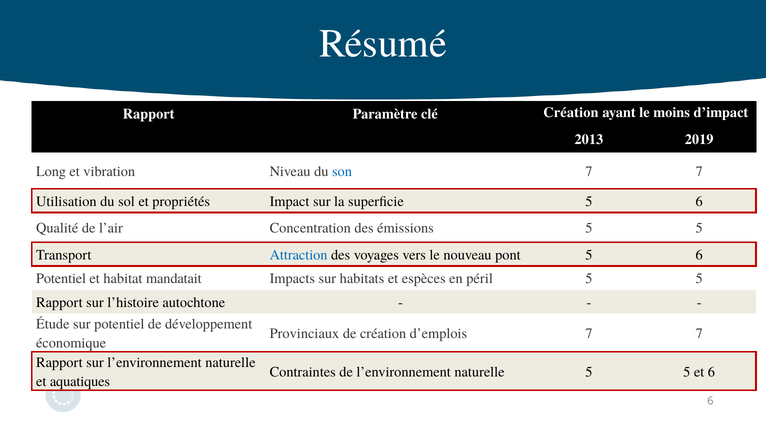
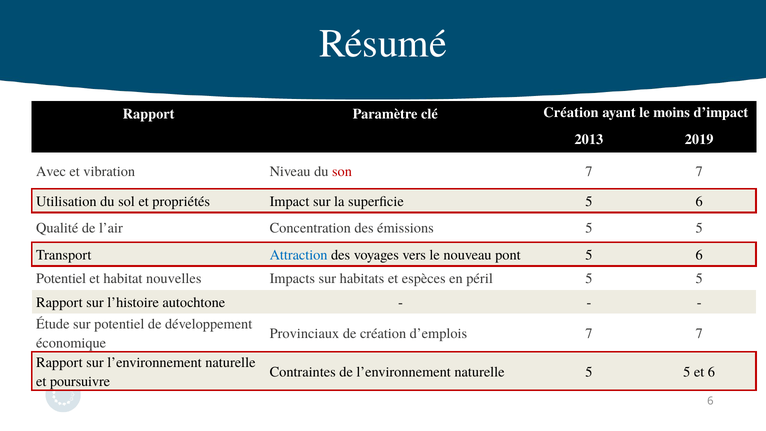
Long: Long -> Avec
son colour: blue -> red
mandatait: mandatait -> nouvelles
aquatiques: aquatiques -> poursuivre
